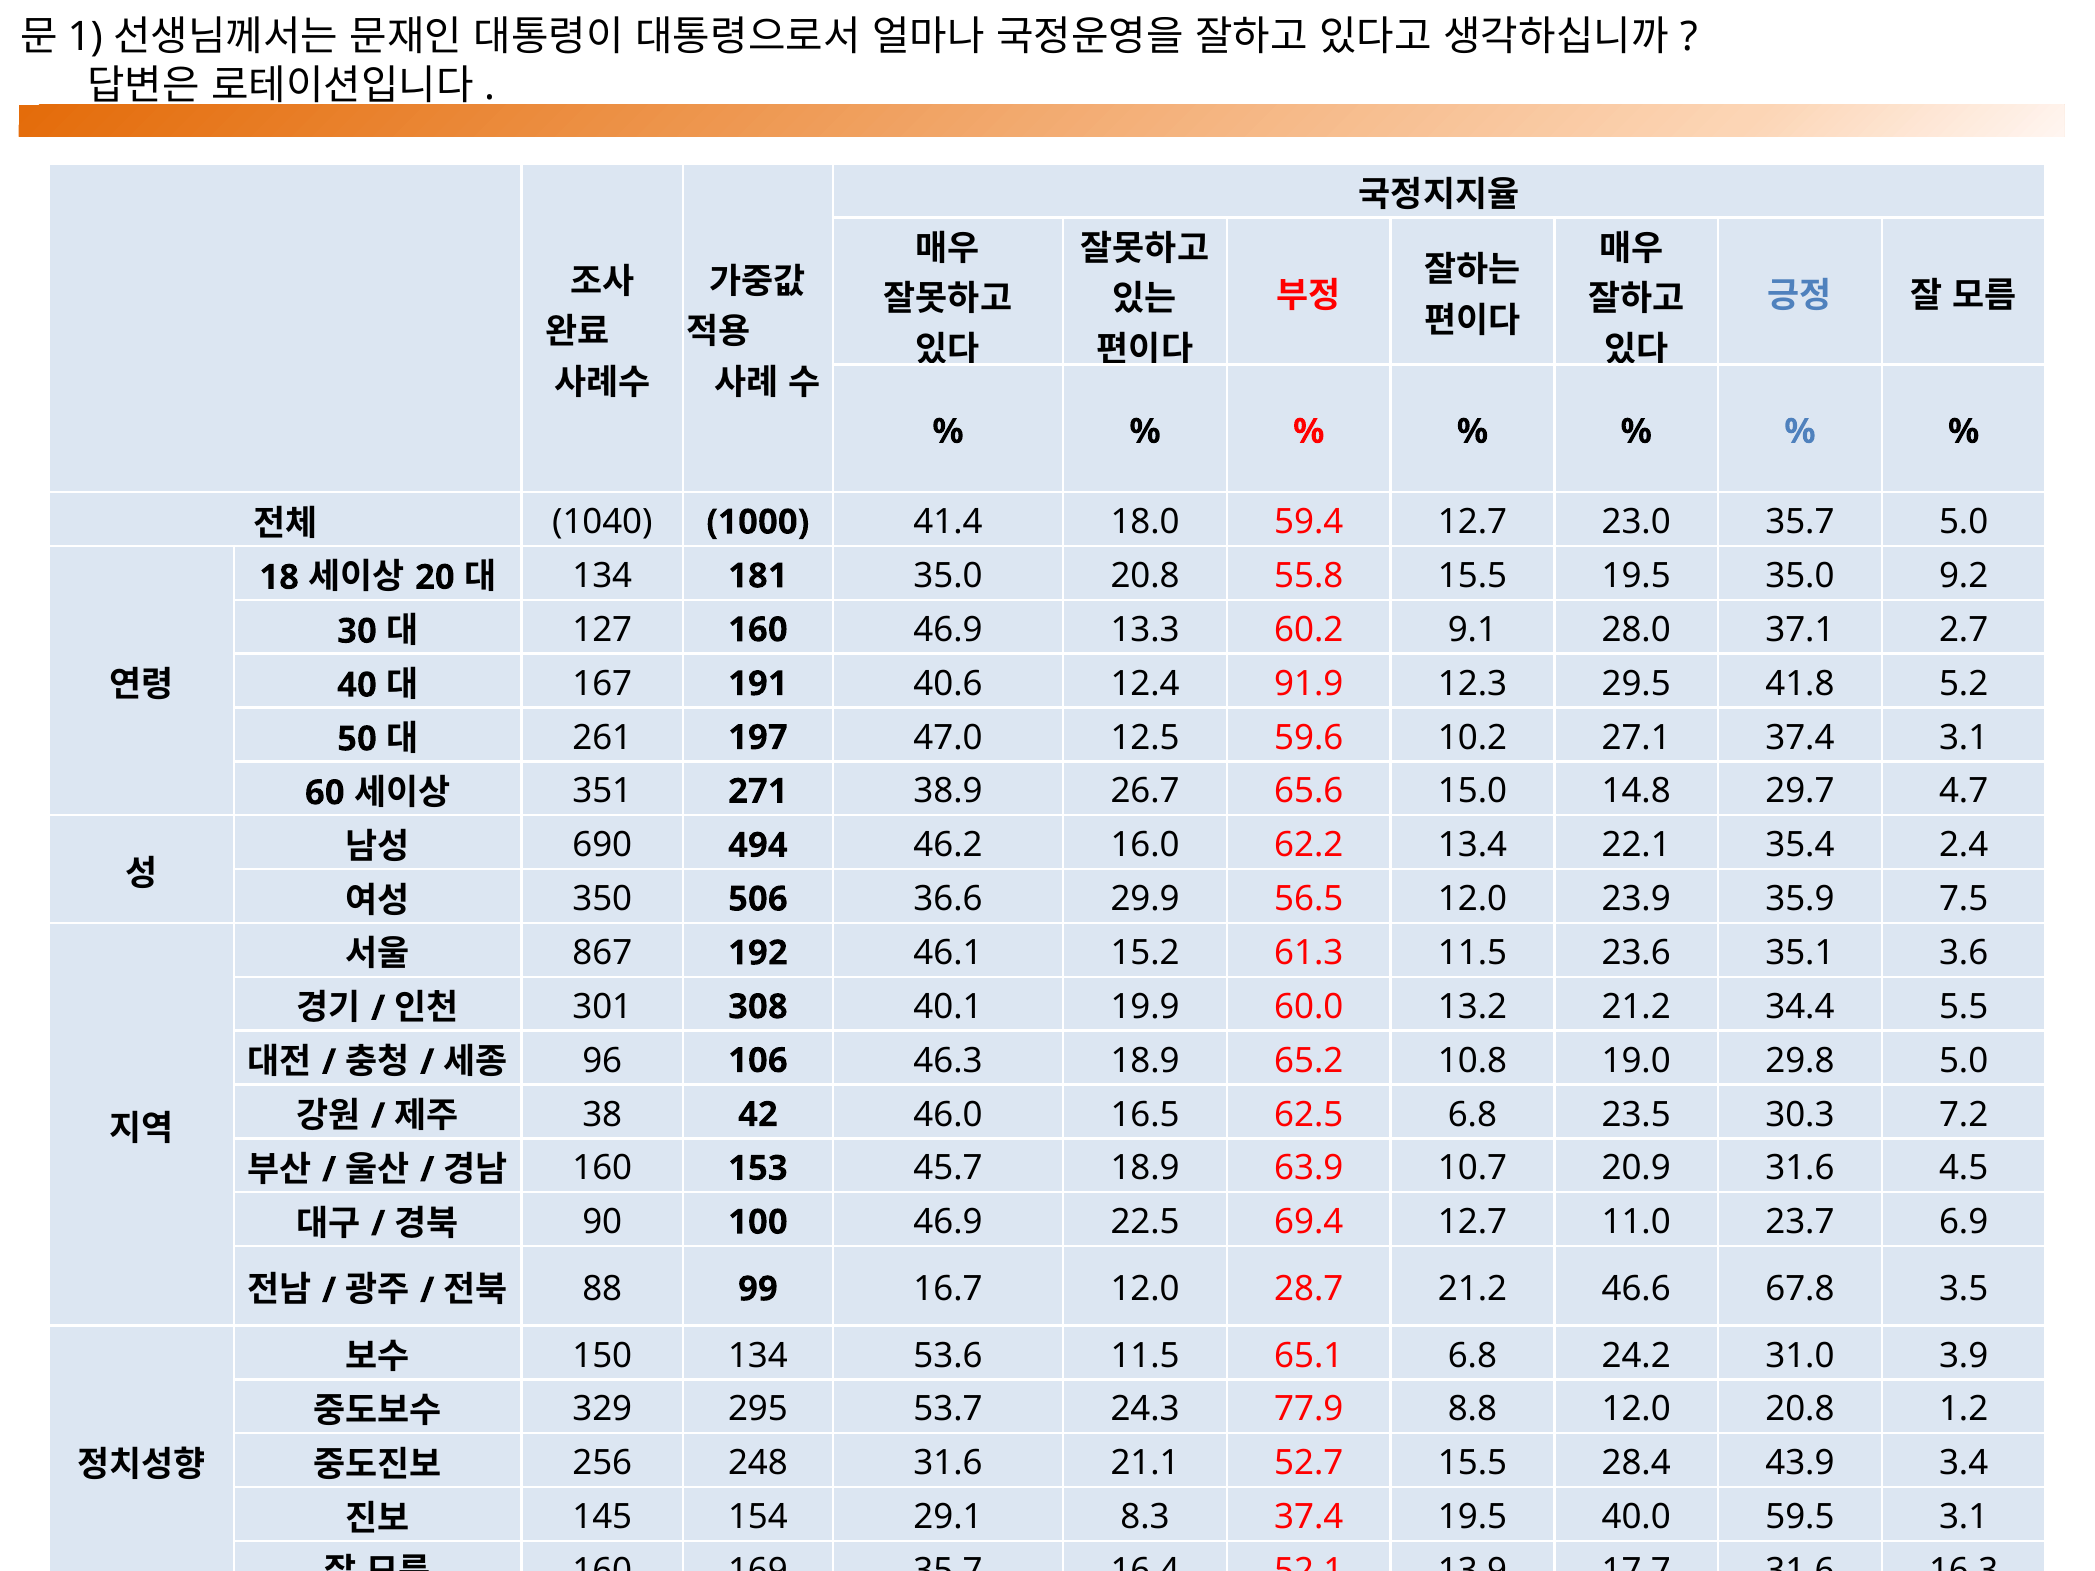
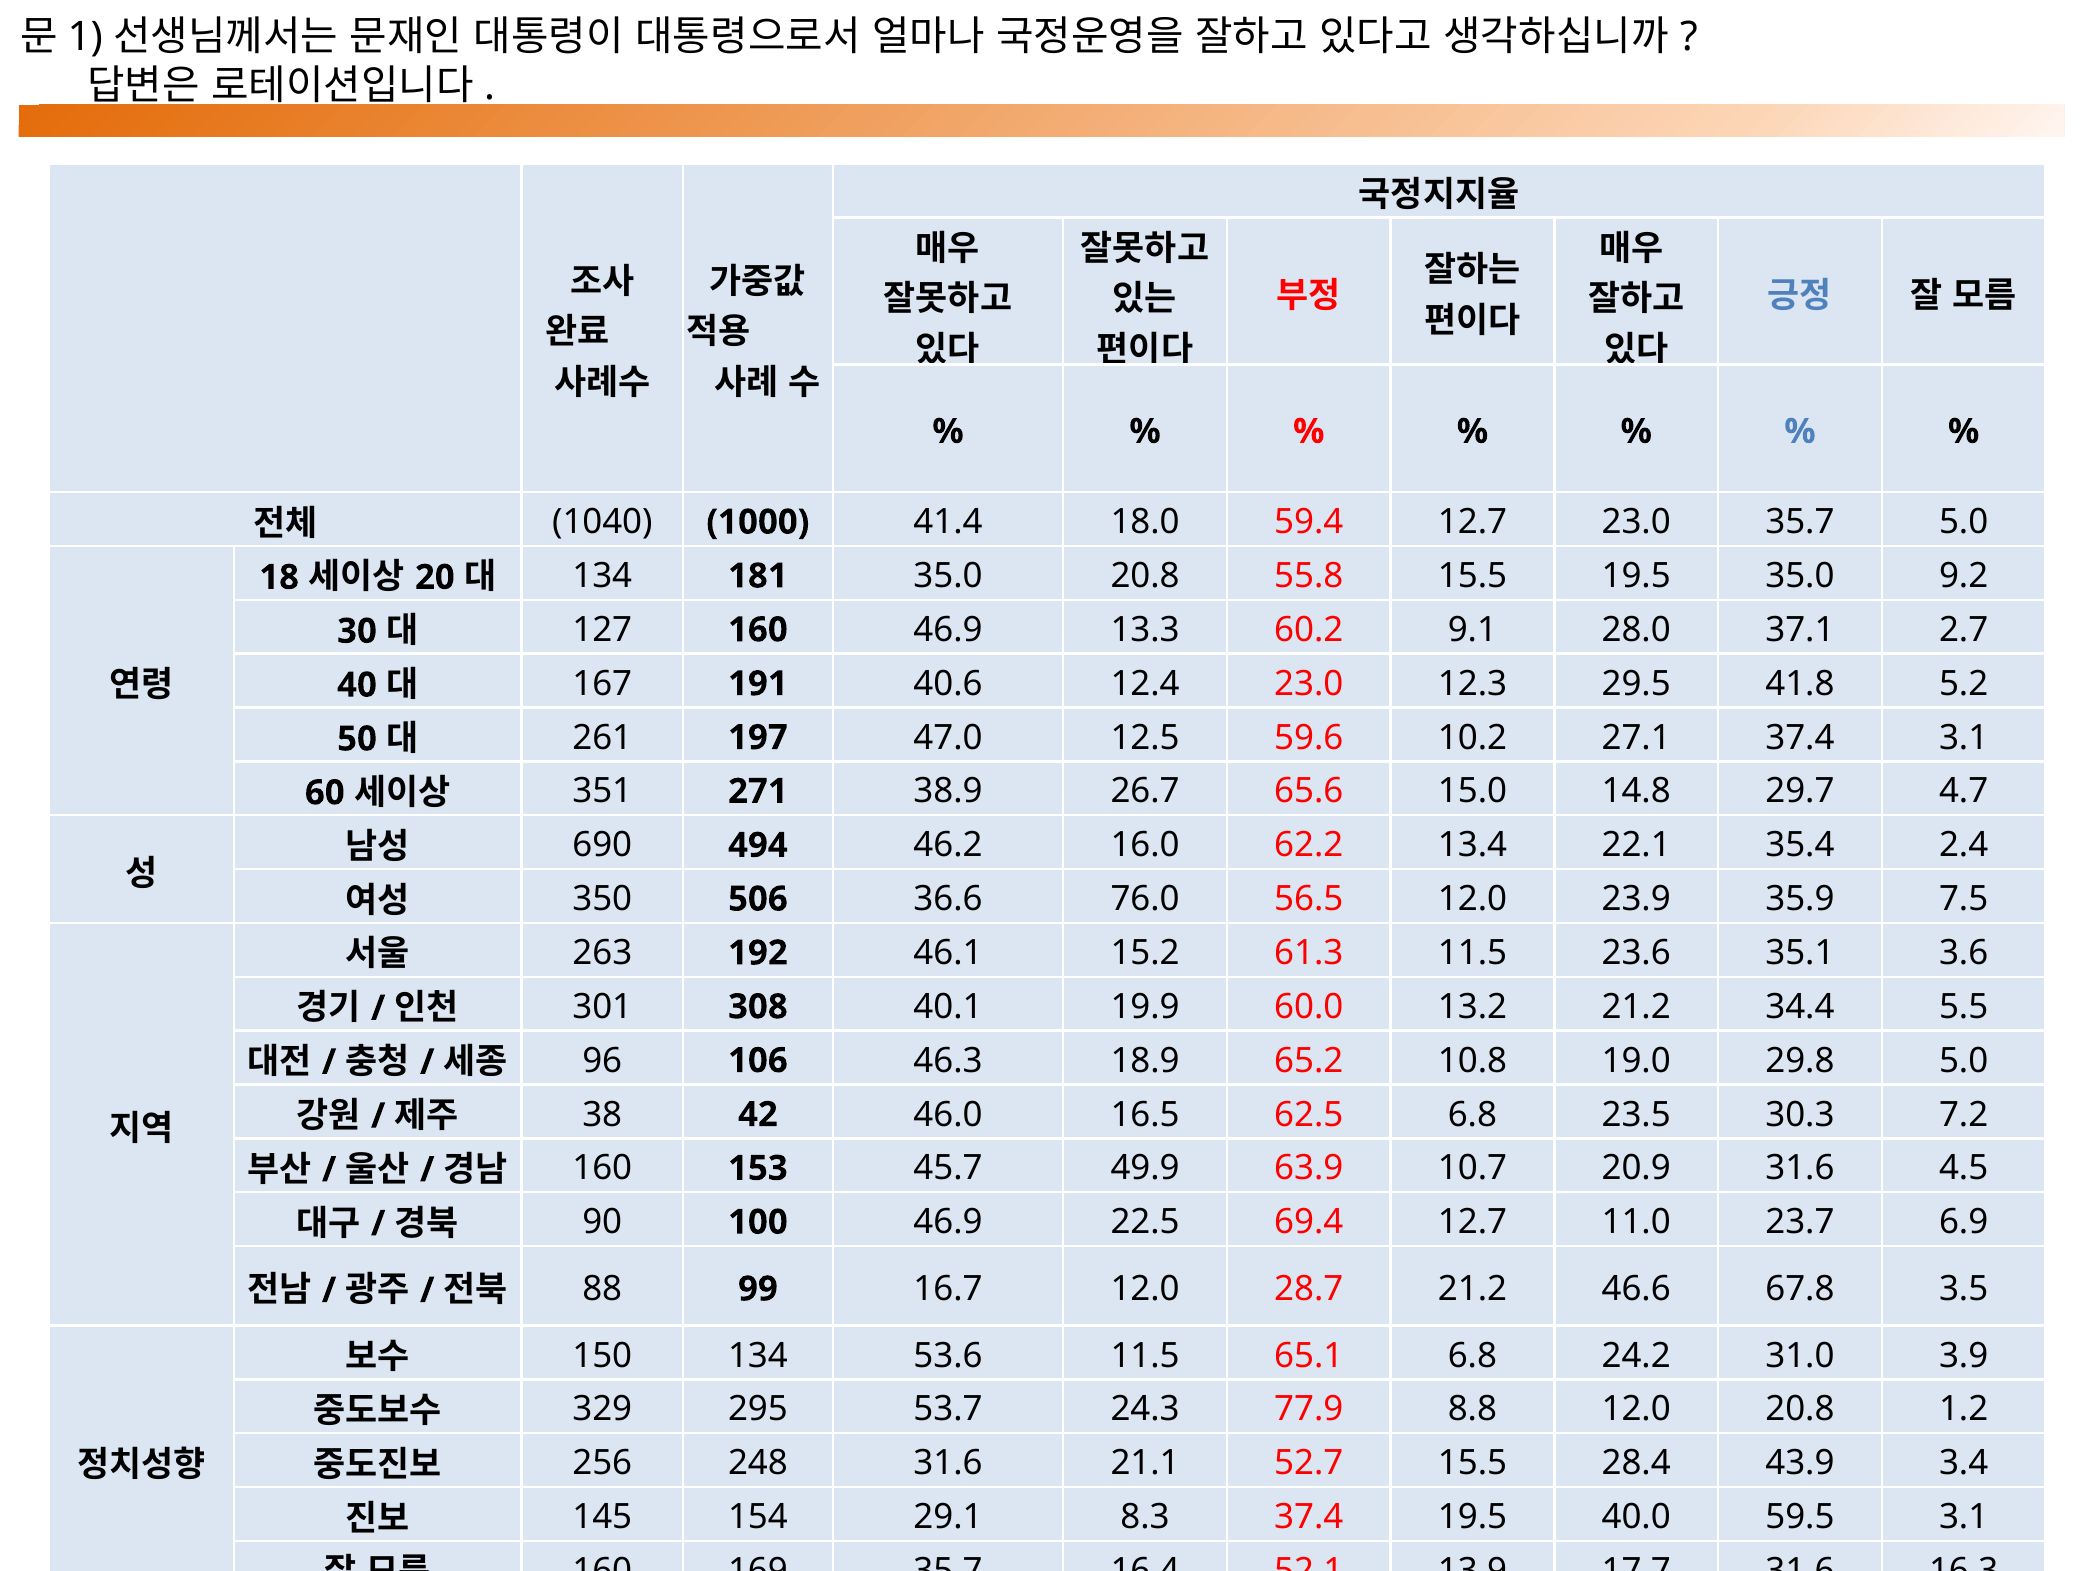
12.4 91.9: 91.9 -> 23.0
29.9: 29.9 -> 76.0
867: 867 -> 263
45.7 18.9: 18.9 -> 49.9
